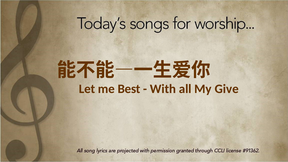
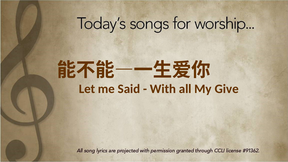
Best: Best -> Said
